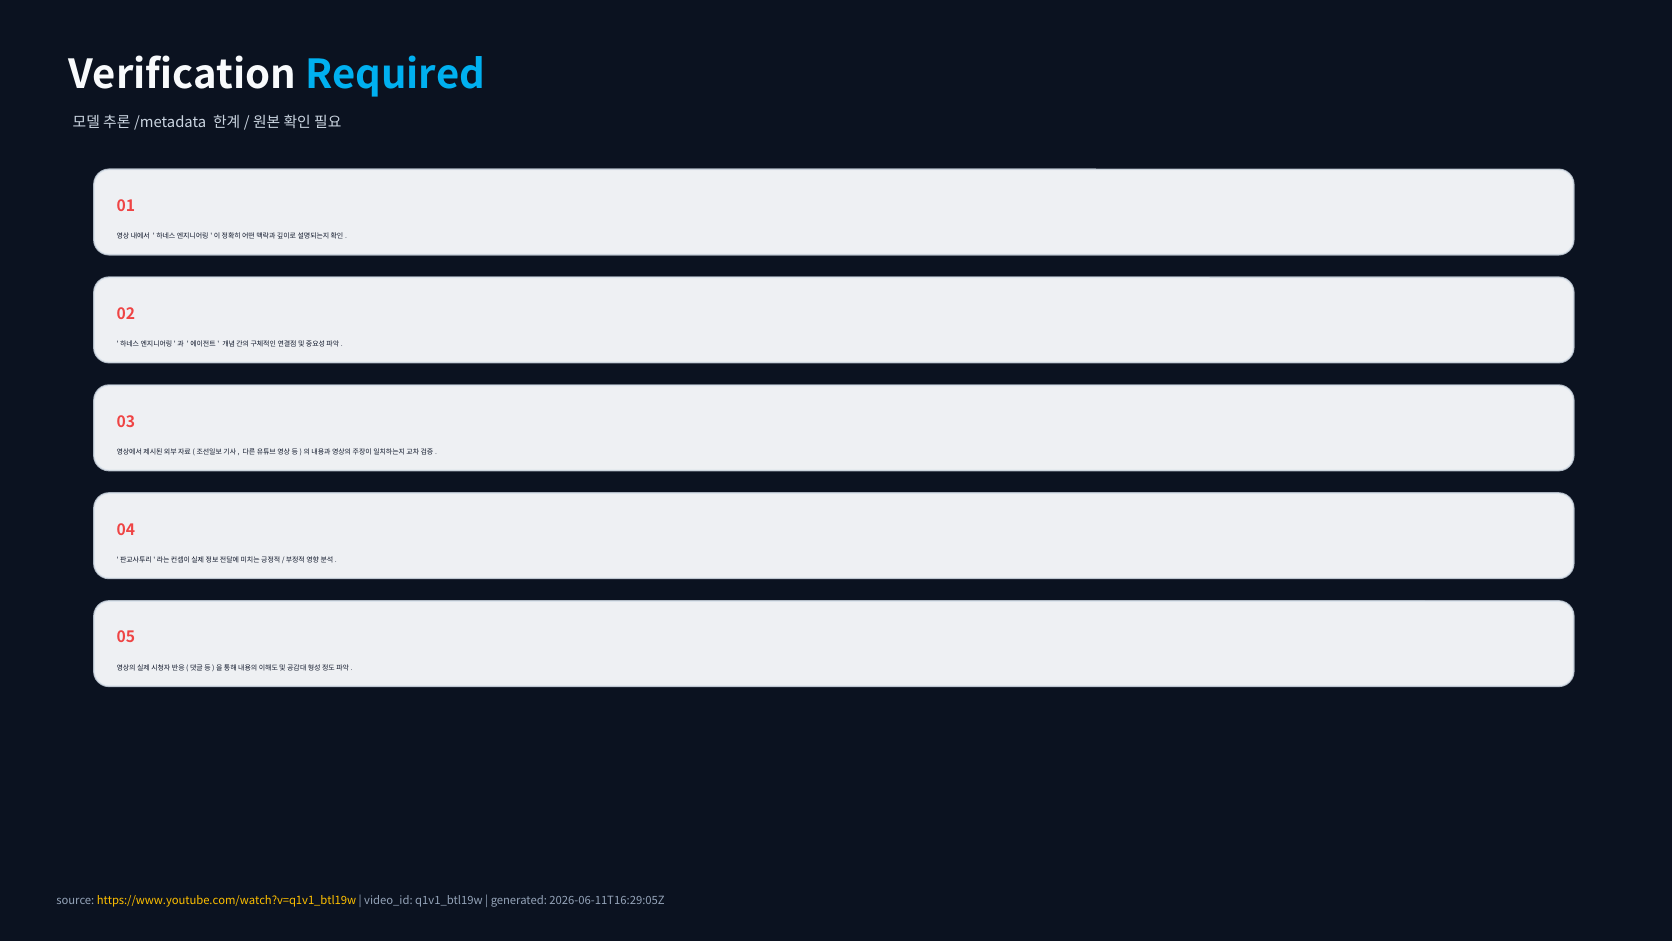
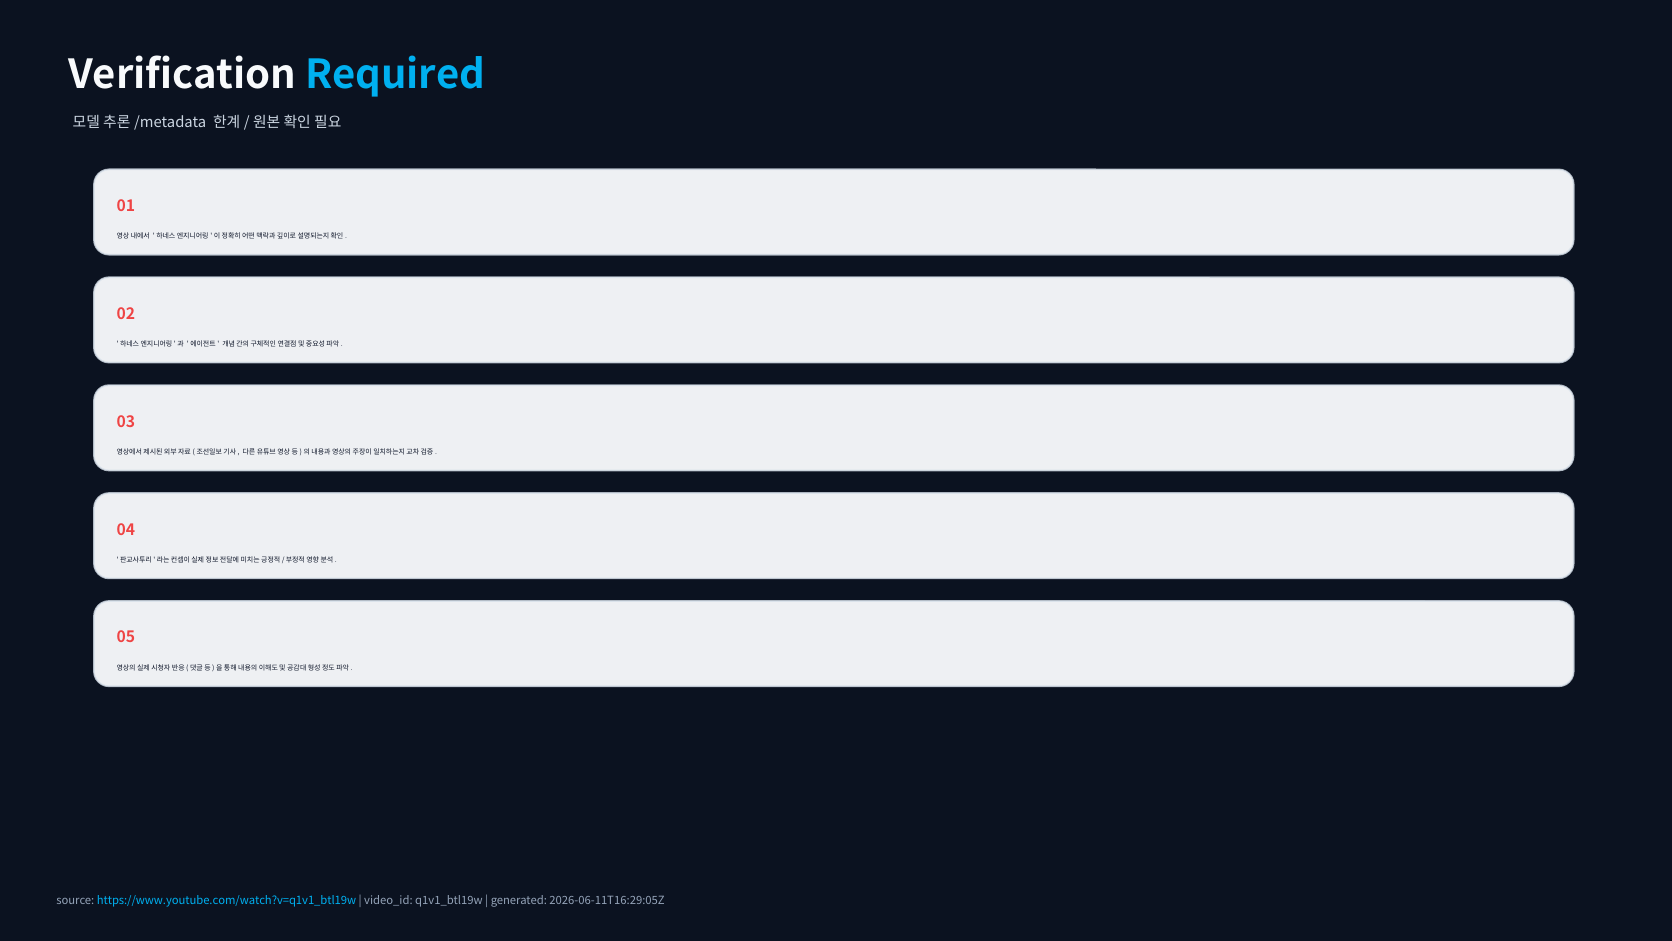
https://www.youtube.com/watch?v=q1v1_btl19w colour: yellow -> light blue
